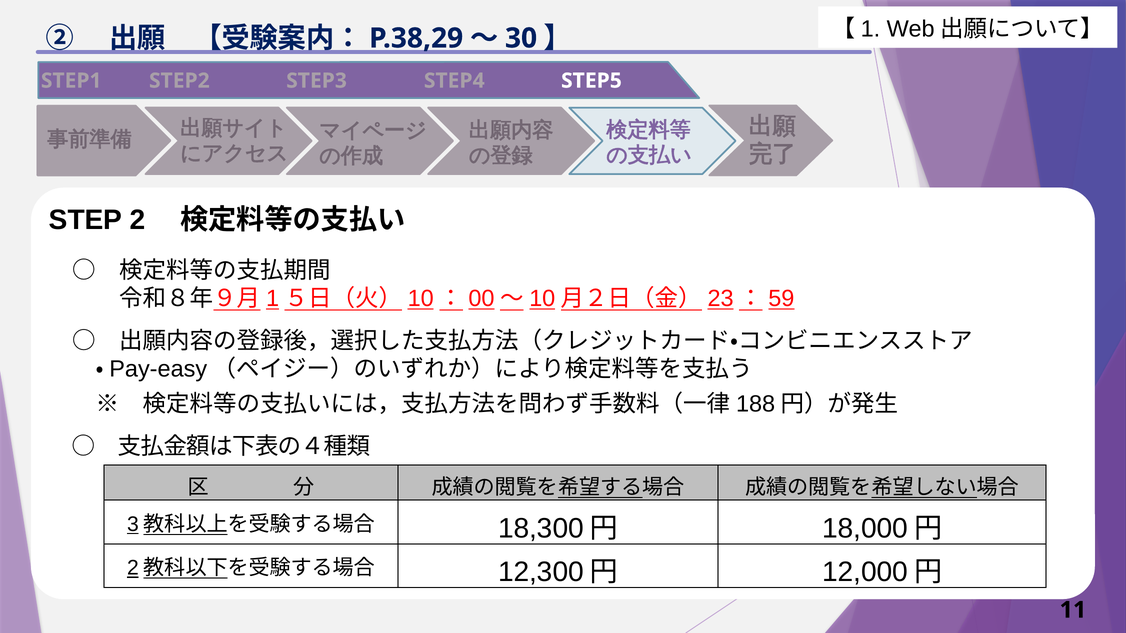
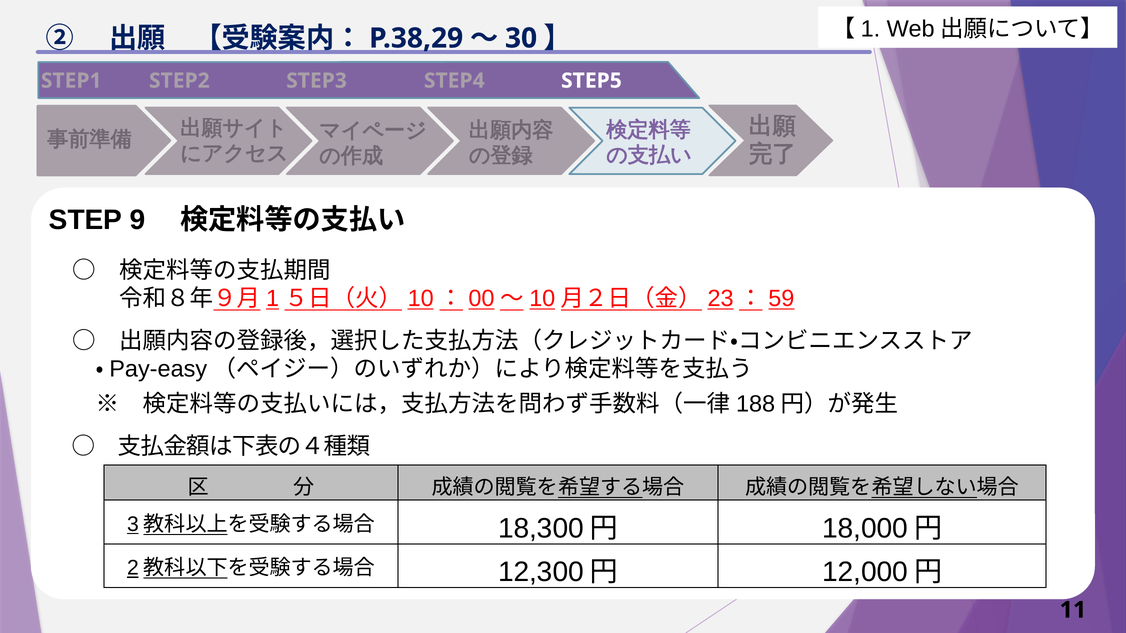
2: 2 -> 9
